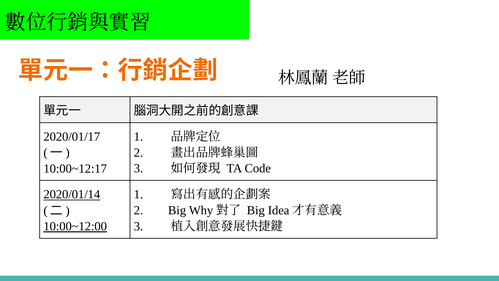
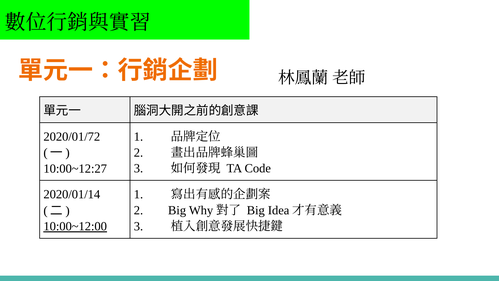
2020/01/17: 2020/01/17 -> 2020/01/72
10:00~12:17: 10:00~12:17 -> 10:00~12:27
2020/01/14 underline: present -> none
